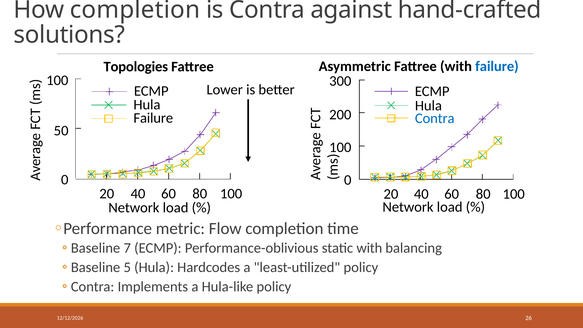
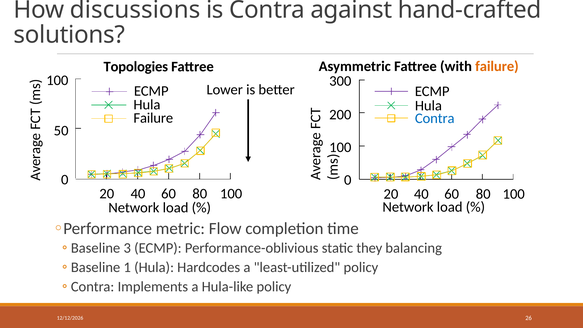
How completion: completion -> discussions
failure at (497, 66) colour: blue -> orange
7: 7 -> 3
static with: with -> they
5: 5 -> 1
